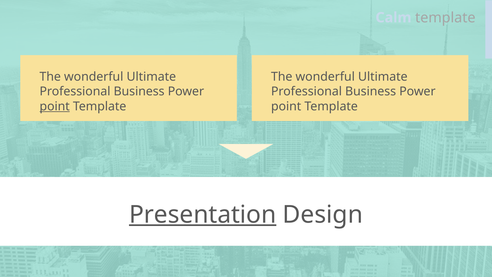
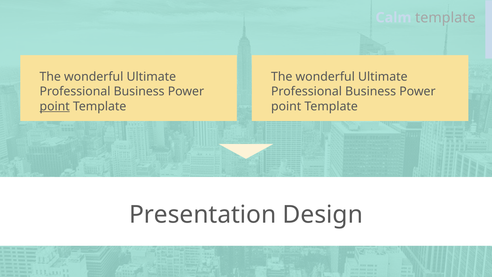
Presentation underline: present -> none
